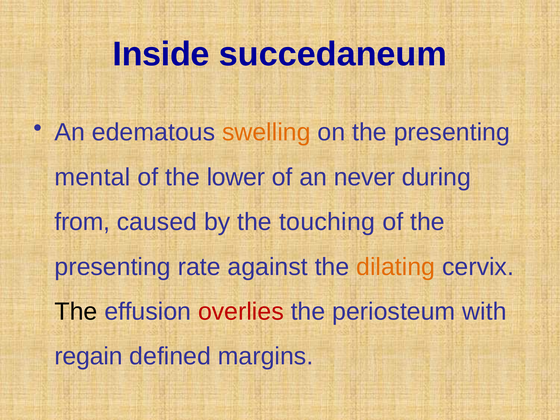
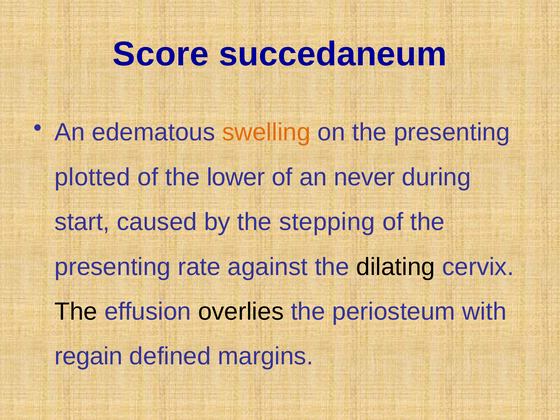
Inside: Inside -> Score
mental: mental -> plotted
from: from -> start
touching: touching -> stepping
dilating colour: orange -> black
overlies colour: red -> black
